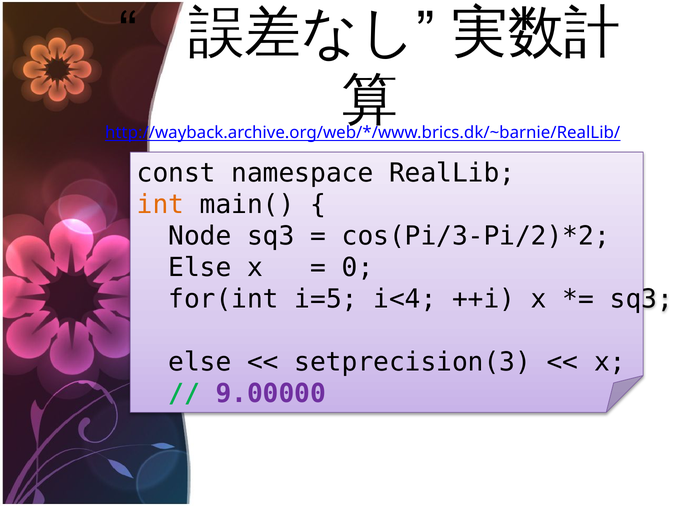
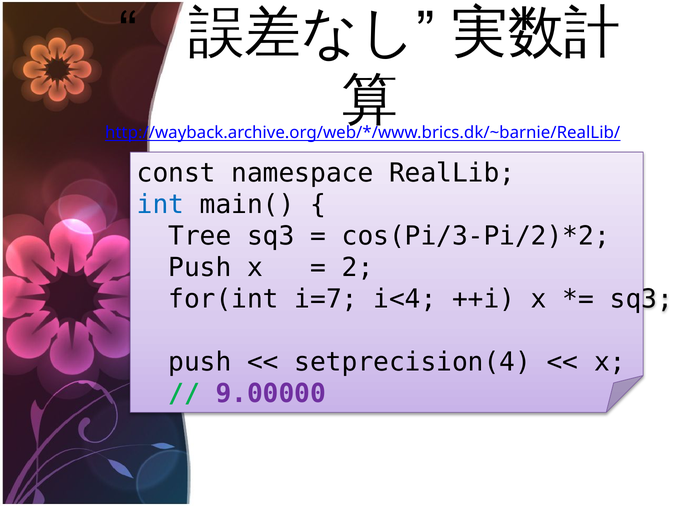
int colour: orange -> blue
Node: Node -> Tree
Else at (200, 268): Else -> Push
0: 0 -> 2
i=5: i=5 -> i=7
else at (200, 362): else -> push
setprecision(3: setprecision(3 -> setprecision(4
